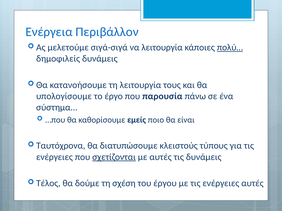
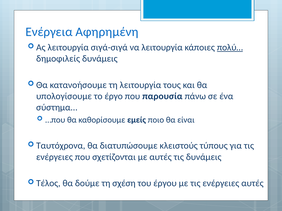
Περιβάλλον: Περιβάλλον -> Αφηρημένη
Ας μελετούμε: μελετούμε -> λειτουργία
σχετίζονται underline: present -> none
